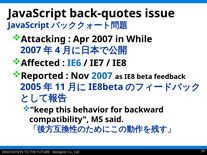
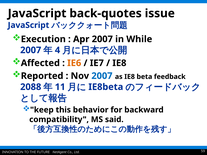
Attacking: Attacking -> Execution
IE6 colour: blue -> orange
2005: 2005 -> 2088
